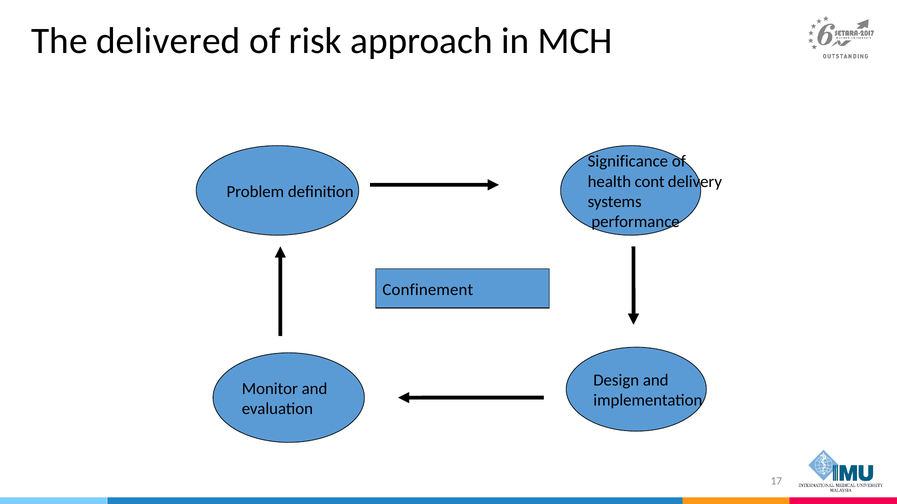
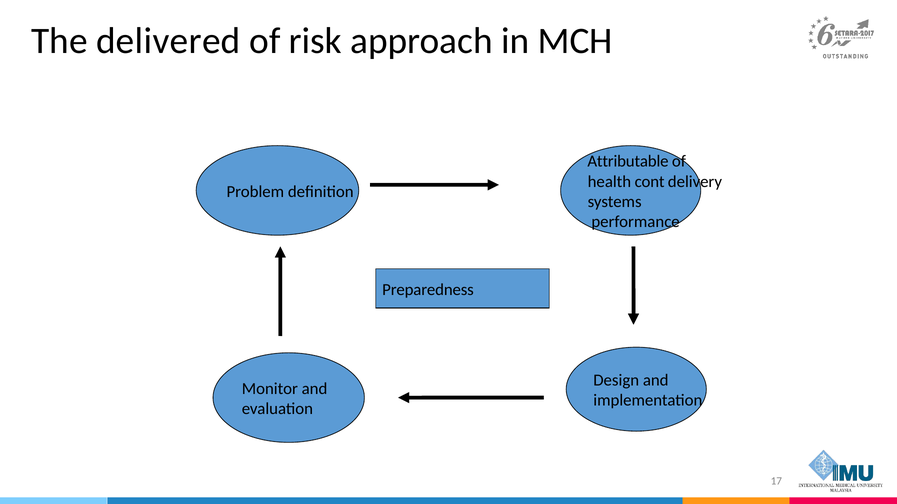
Significance: Significance -> Attributable
Confinement: Confinement -> Preparedness
